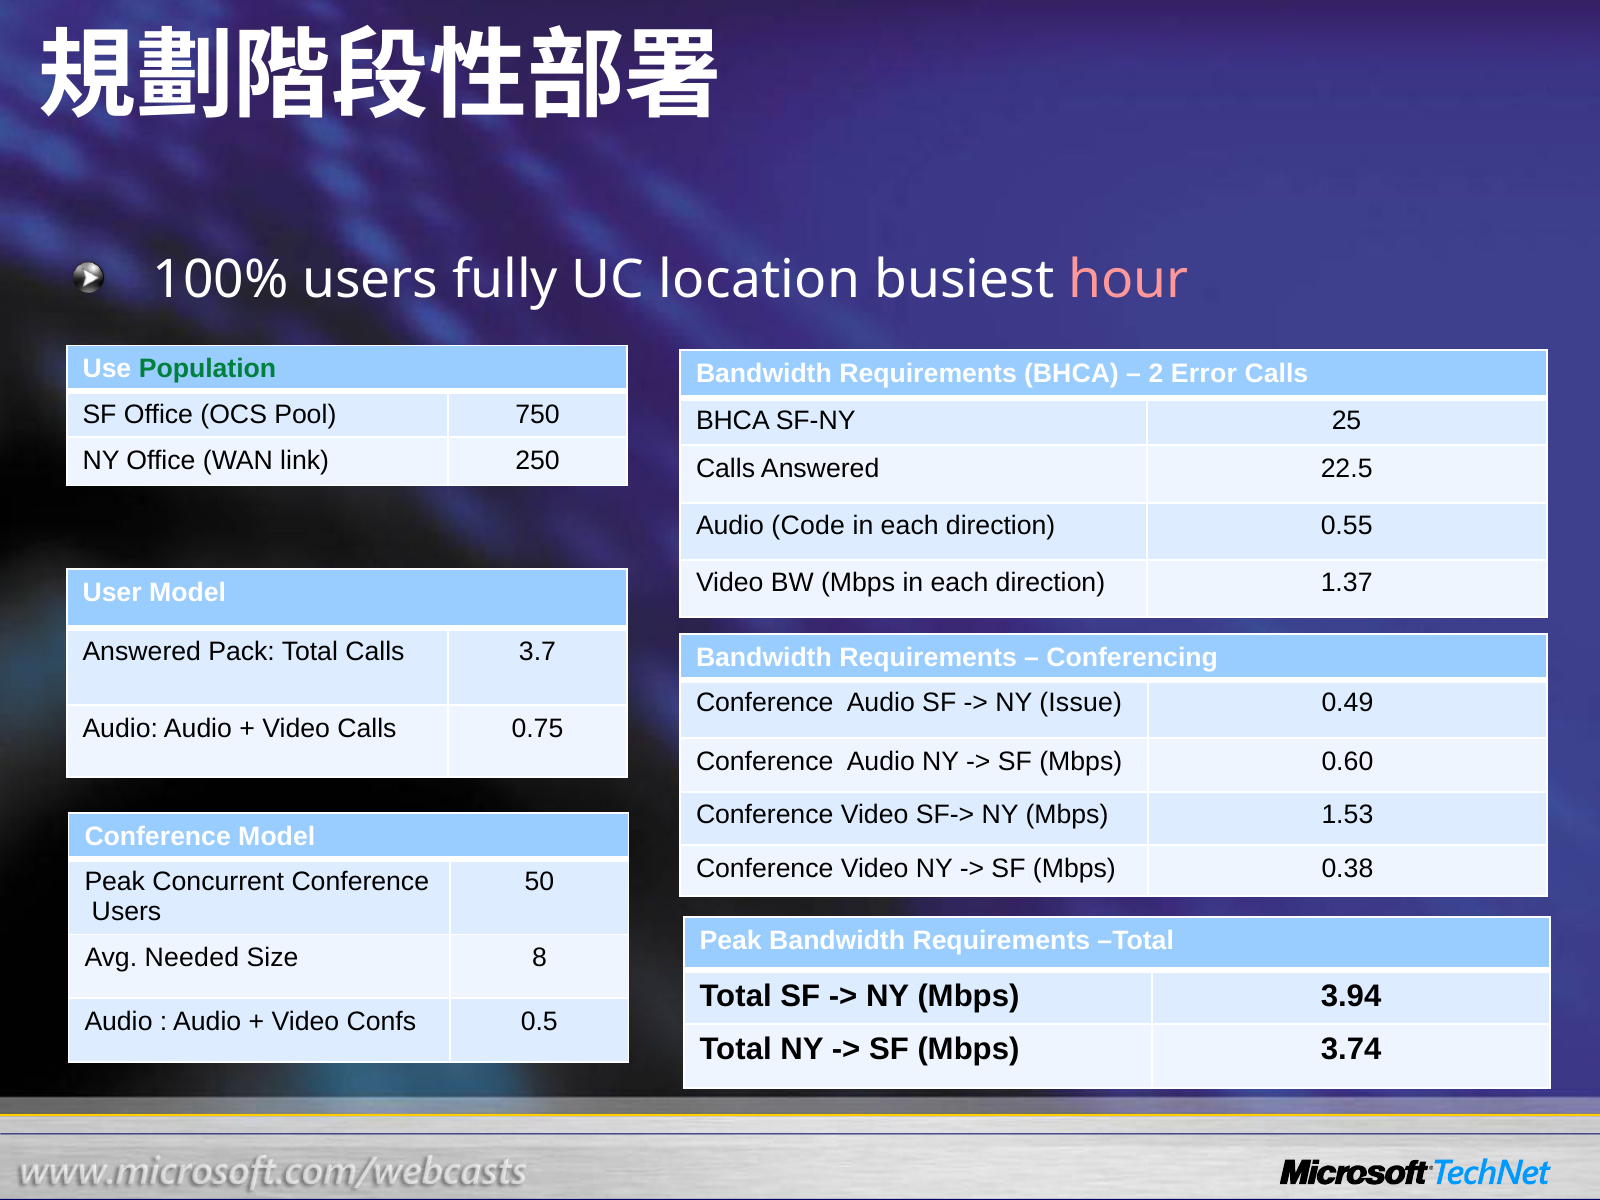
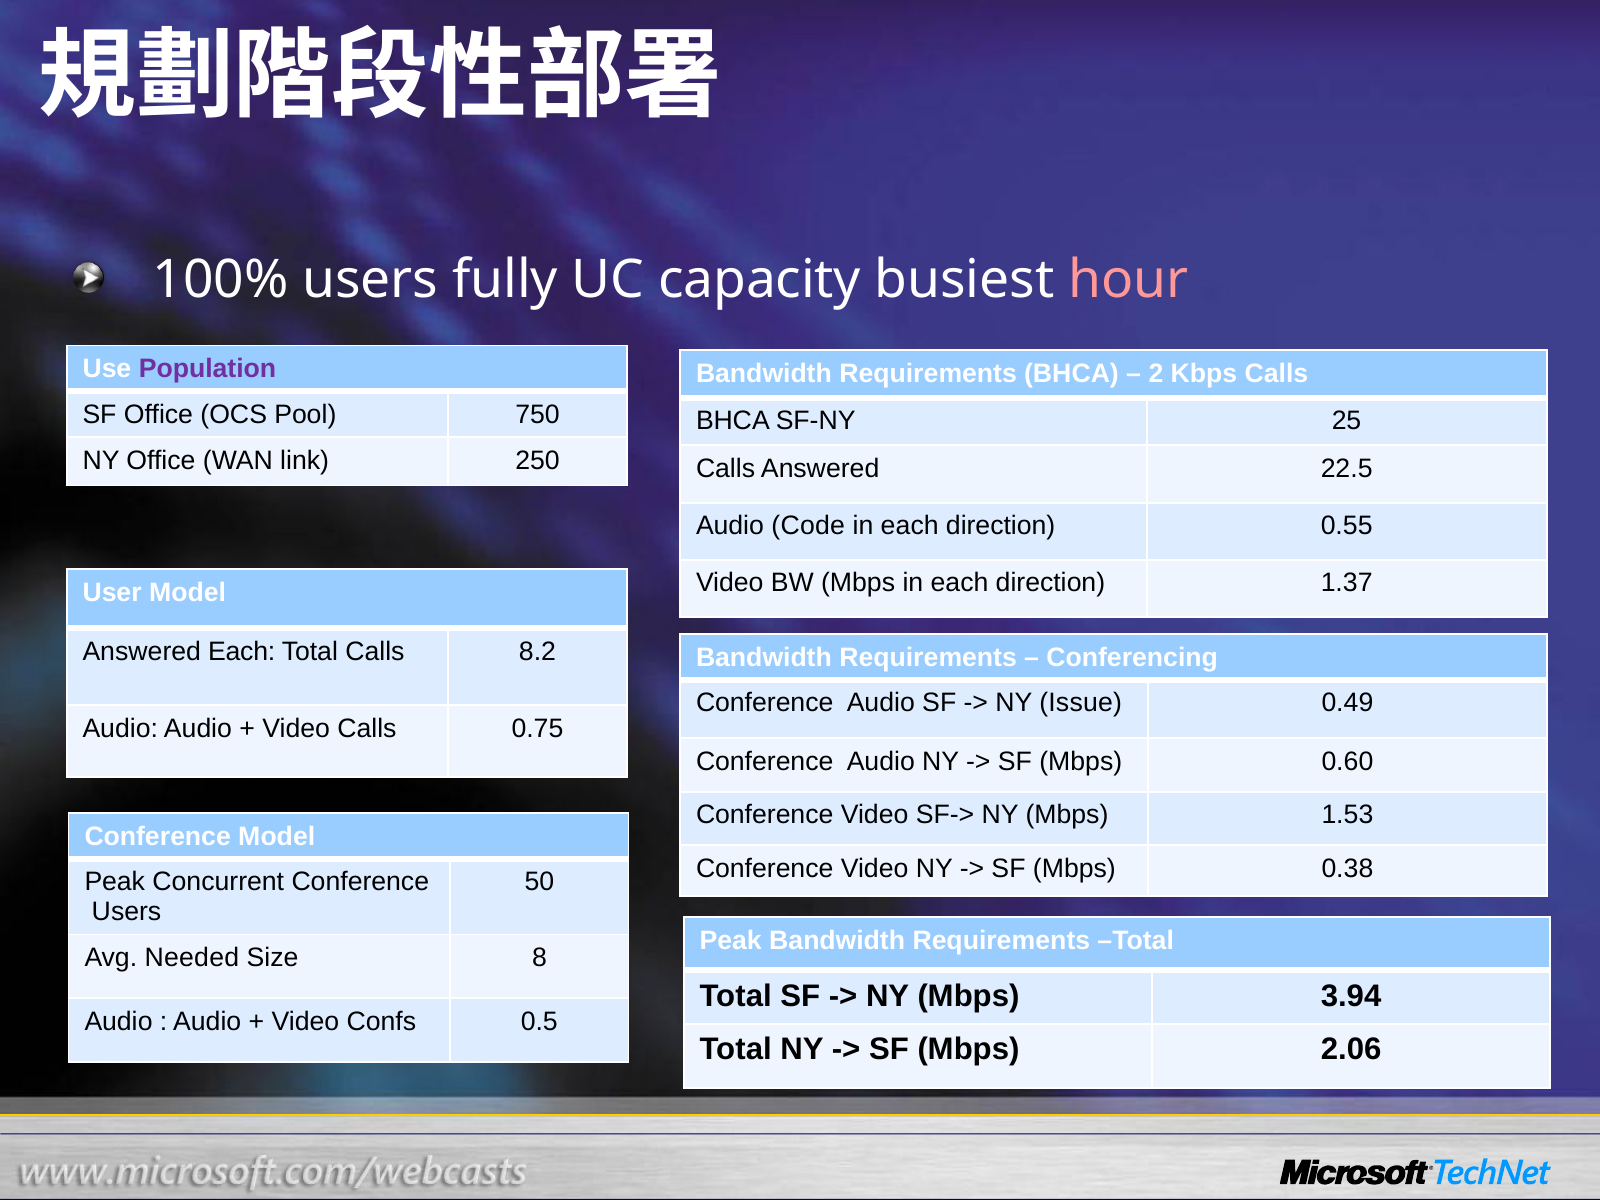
location: location -> capacity
Population colour: green -> purple
Error: Error -> Kbps
Answered Pack: Pack -> Each
3.7: 3.7 -> 8.2
3.74: 3.74 -> 2.06
